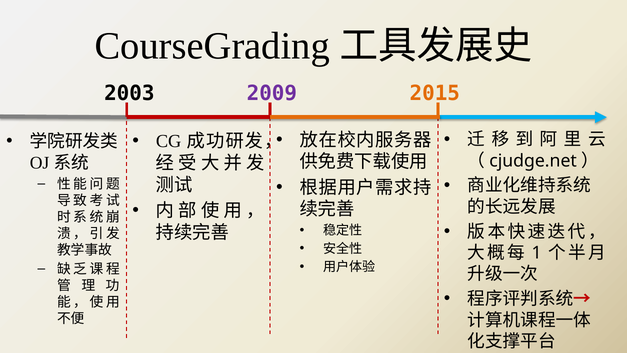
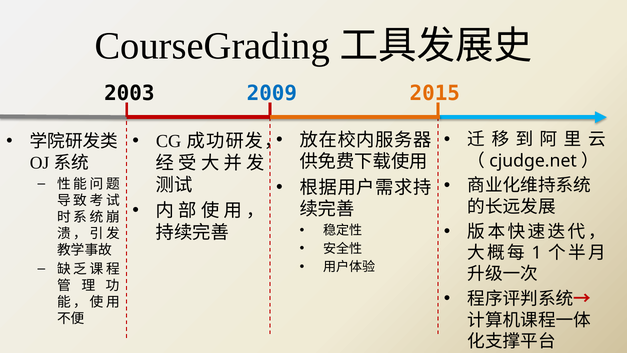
2009 colour: purple -> blue
